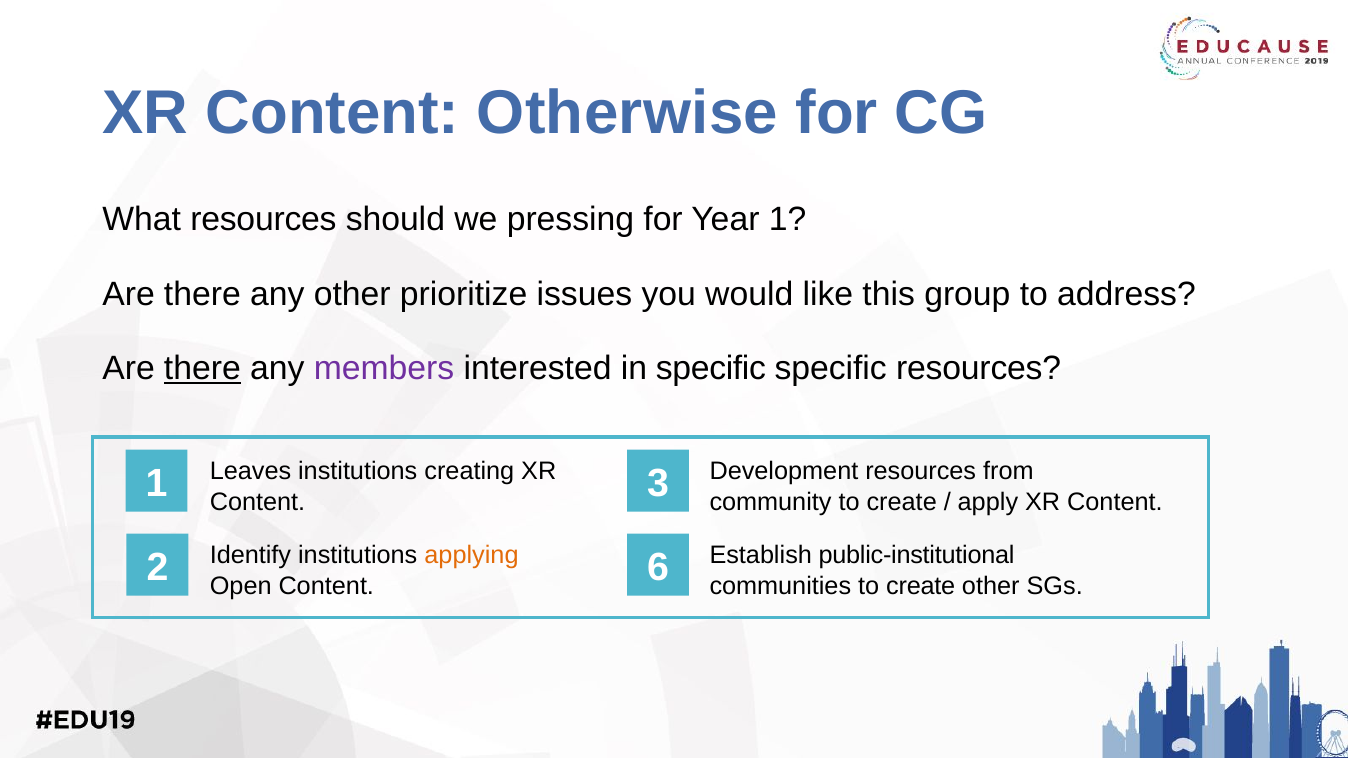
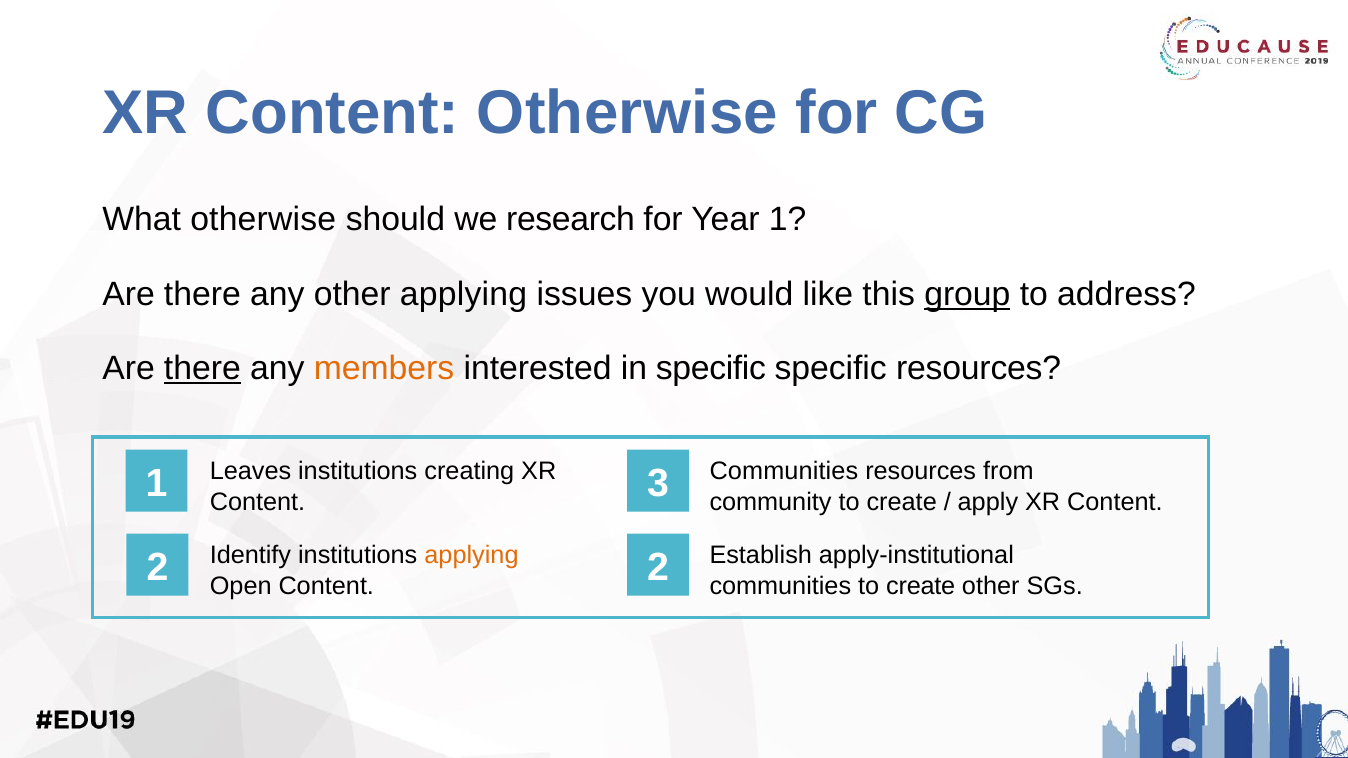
What resources: resources -> otherwise
pressing: pressing -> research
other prioritize: prioritize -> applying
group underline: none -> present
members colour: purple -> orange
Development at (784, 472): Development -> Communities
public-institutional: public-institutional -> apply-institutional
Content 6: 6 -> 2
